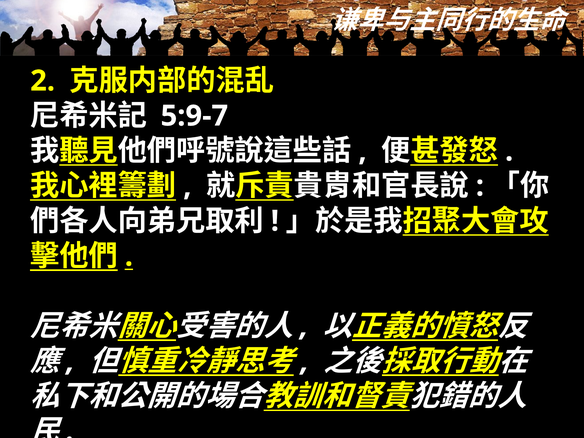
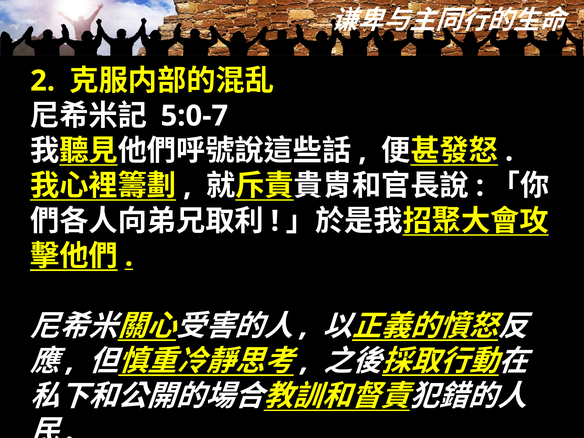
5:9-7: 5:9-7 -> 5:0-7
